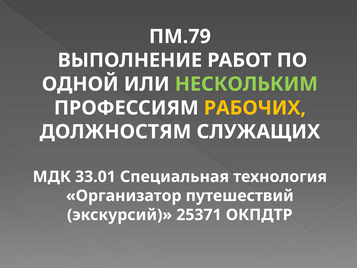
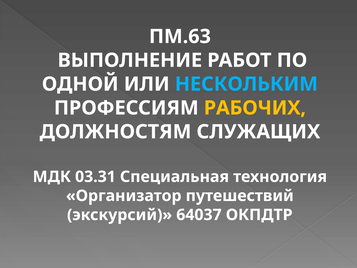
ПМ.79: ПМ.79 -> ПМ.63
НЕСКОЛЬКИМ colour: light green -> light blue
33.01: 33.01 -> 03.31
25371: 25371 -> 64037
